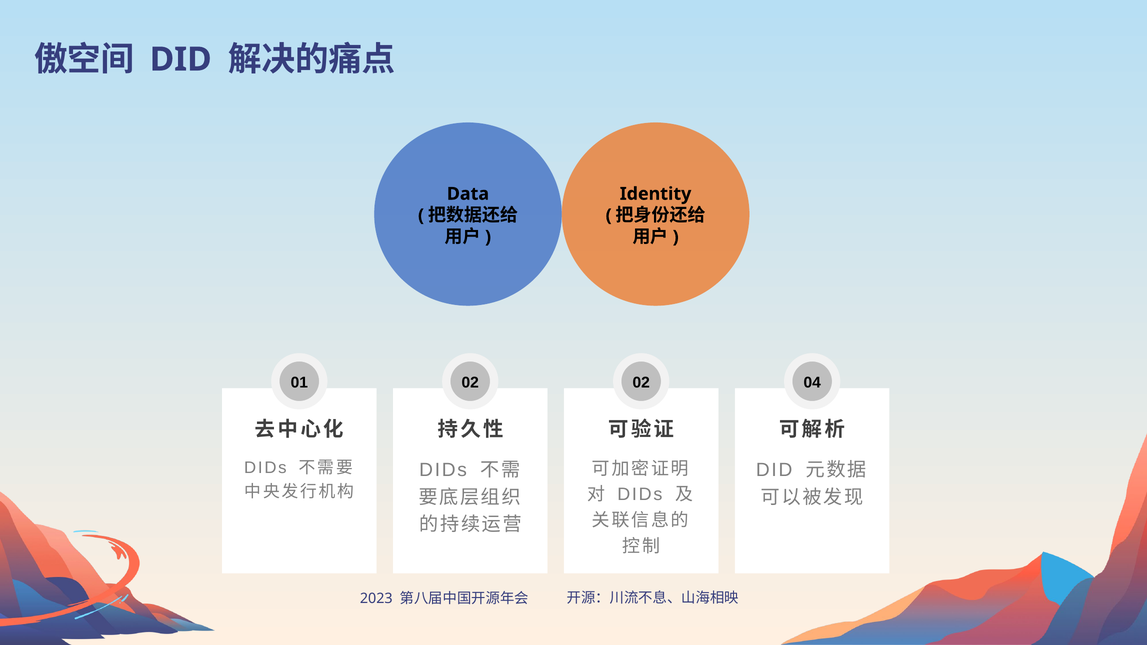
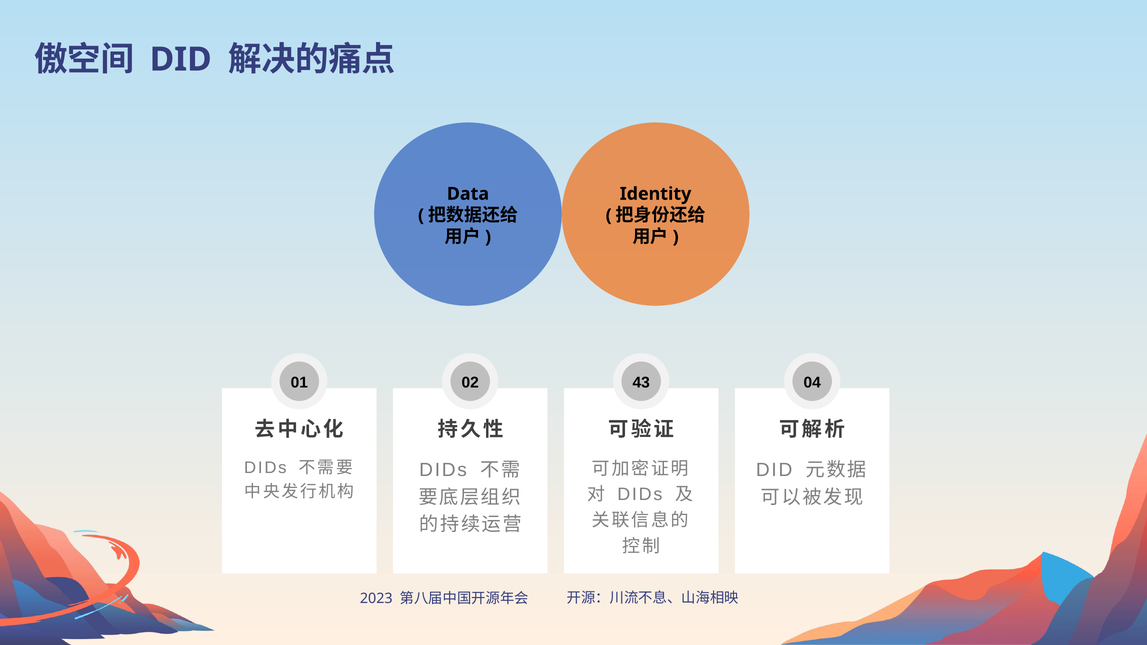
02 02: 02 -> 43
